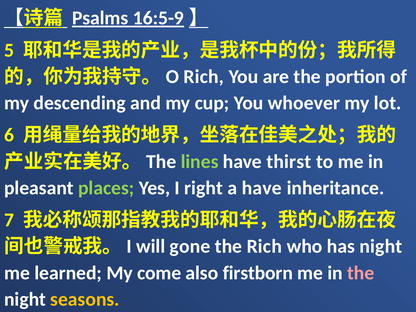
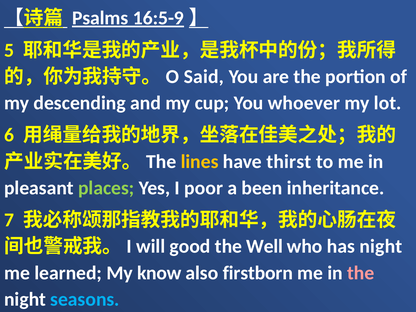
Rich at (204, 77): Rich -> Said
lines colour: light green -> yellow
right: right -> poor
a have: have -> been
gone: gone -> good
the Rich: Rich -> Well
come: come -> know
seasons colour: yellow -> light blue
